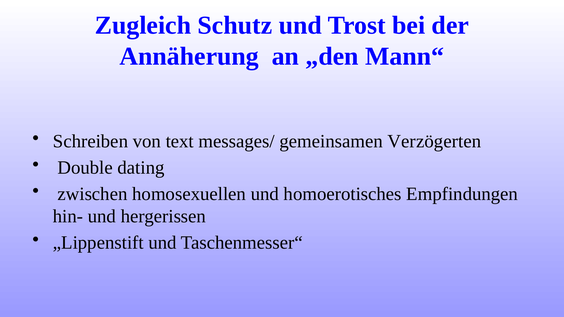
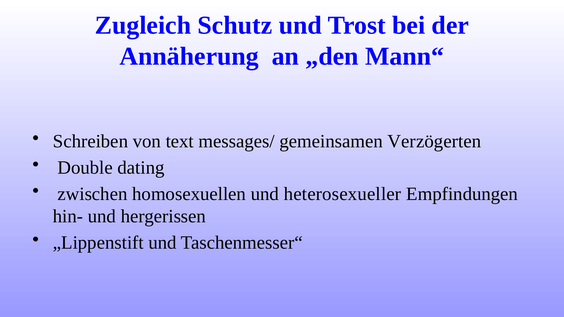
homoerotisches: homoerotisches -> heterosexueller
